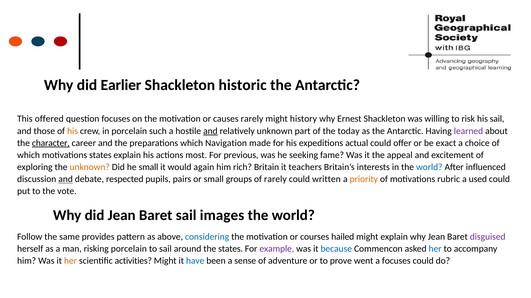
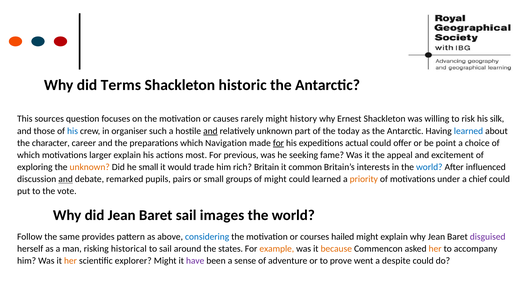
Earlier: Earlier -> Terms
offered: offered -> sources
his sail: sail -> silk
his at (73, 131) colour: orange -> blue
in porcelain: porcelain -> organiser
learned at (468, 131) colour: purple -> blue
character underline: present -> none
for at (278, 143) underline: none -> present
exact: exact -> point
motivations states: states -> larger
again: again -> trade
teachers: teachers -> common
respected: respected -> remarked
of rarely: rarely -> might
could written: written -> learned
rubric: rubric -> under
used: used -> chief
risking porcelain: porcelain -> historical
example colour: purple -> orange
because colour: blue -> orange
her at (435, 249) colour: blue -> orange
activities: activities -> explorer
have colour: blue -> purple
a focuses: focuses -> despite
